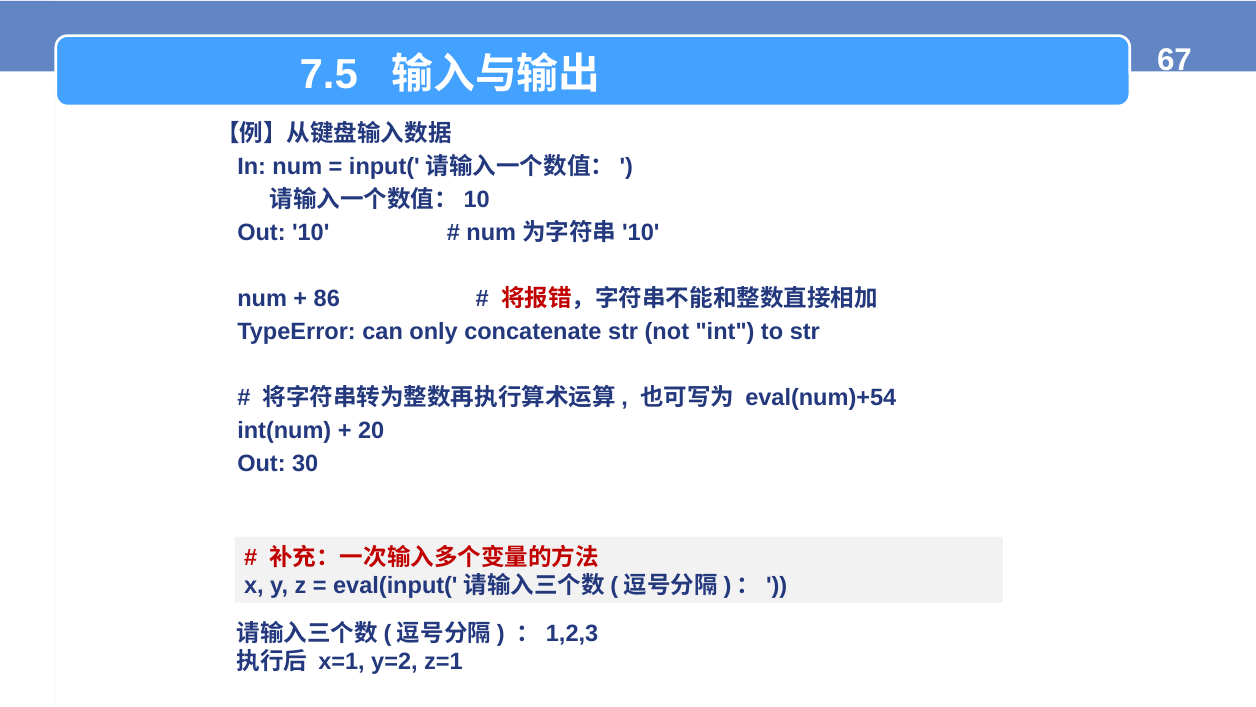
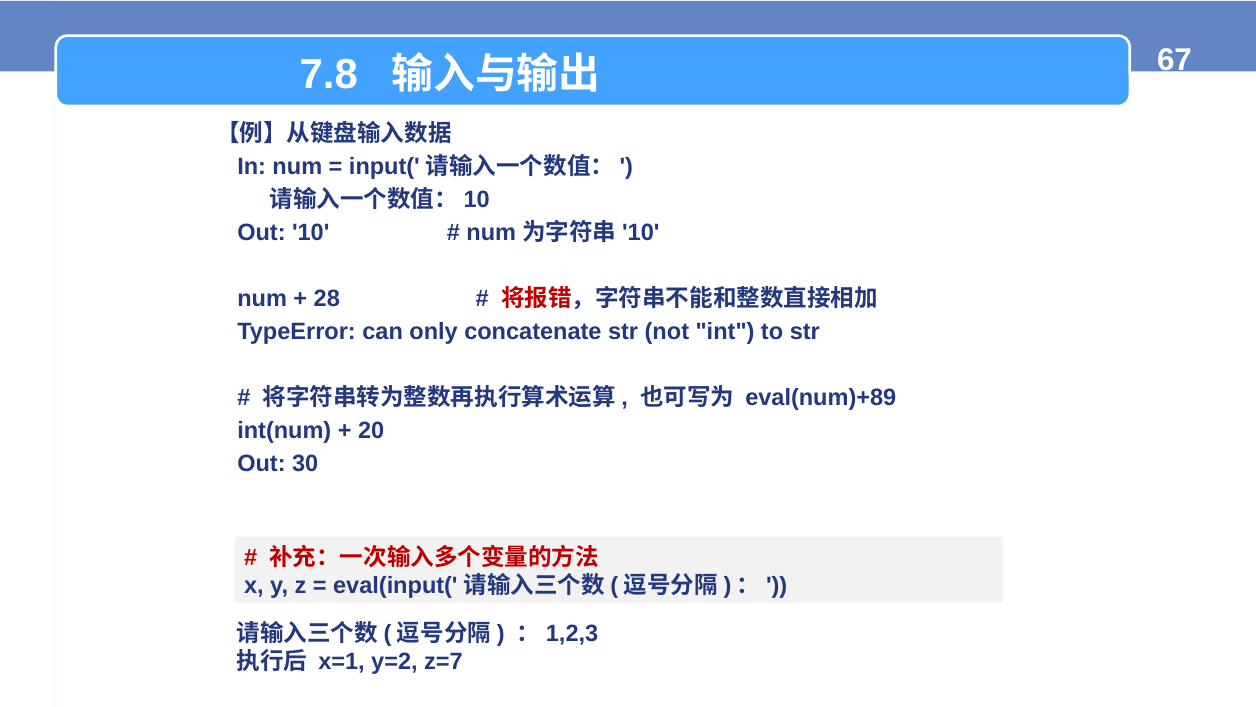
7.5: 7.5 -> 7.8
86: 86 -> 28
eval(num)+54: eval(num)+54 -> eval(num)+89
z=1: z=1 -> z=7
